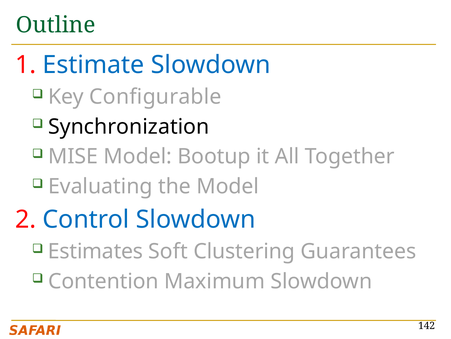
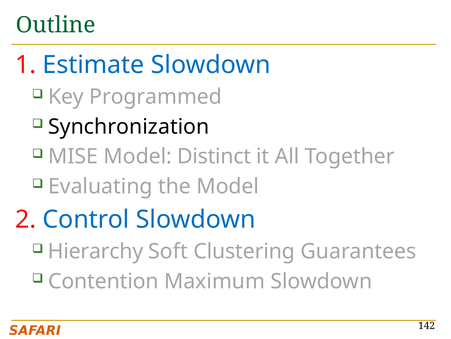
Configurable: Configurable -> Programmed
Bootup: Bootup -> Distinct
Estimates: Estimates -> Hierarchy
